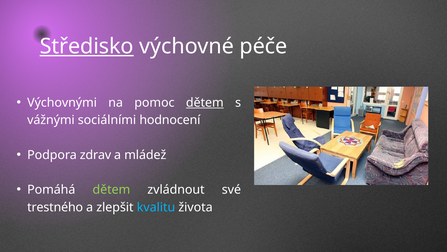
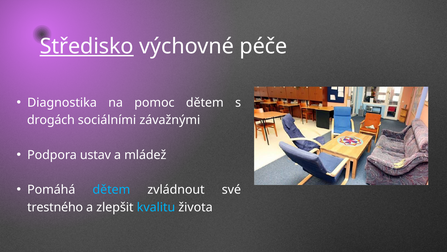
Výchovnými: Výchovnými -> Diagnostika
dětem at (205, 102) underline: present -> none
vážnými: vážnými -> drogách
hodnocení: hodnocení -> závažnými
zdrav: zdrav -> ustav
dětem at (111, 189) colour: light green -> light blue
